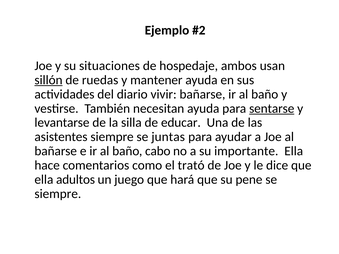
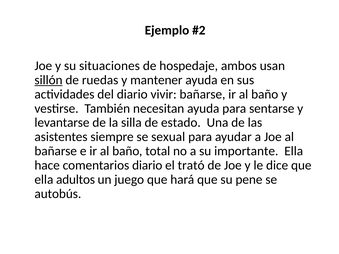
sentarse underline: present -> none
educar: educar -> estado
juntas: juntas -> sexual
cabo: cabo -> total
comentarios como: como -> diario
siempre at (58, 194): siempre -> autobús
